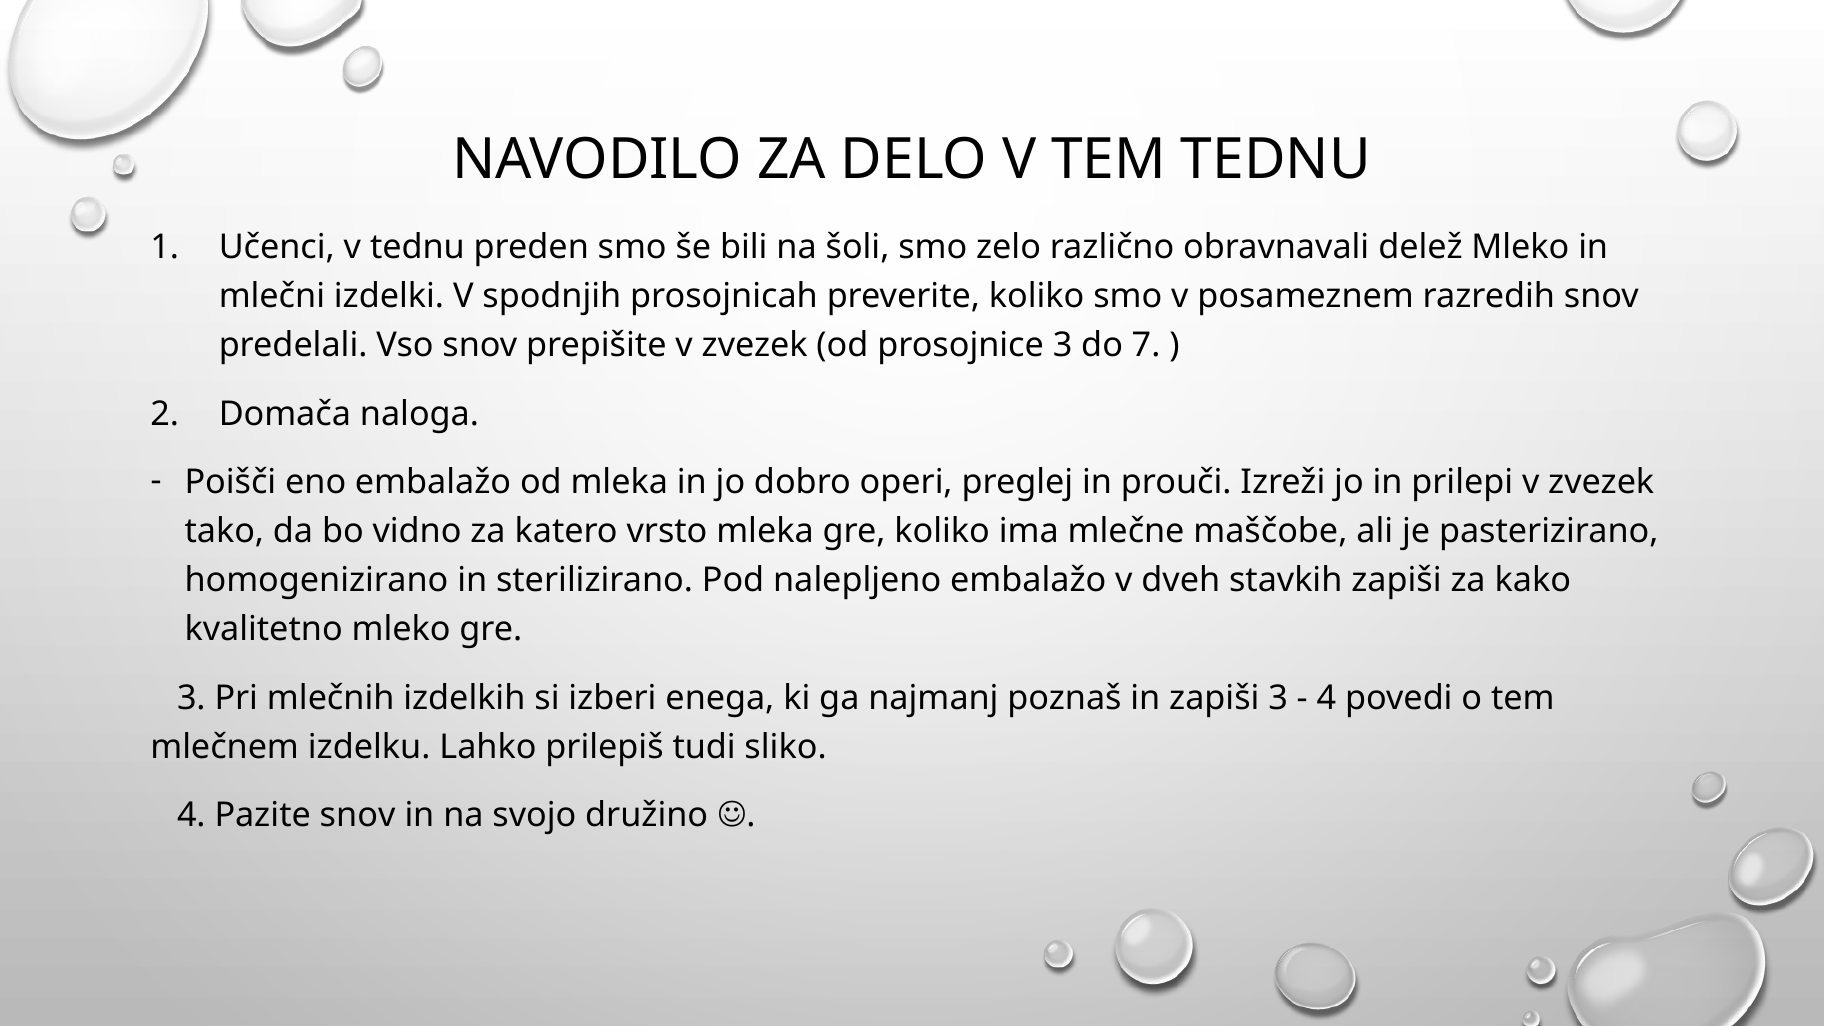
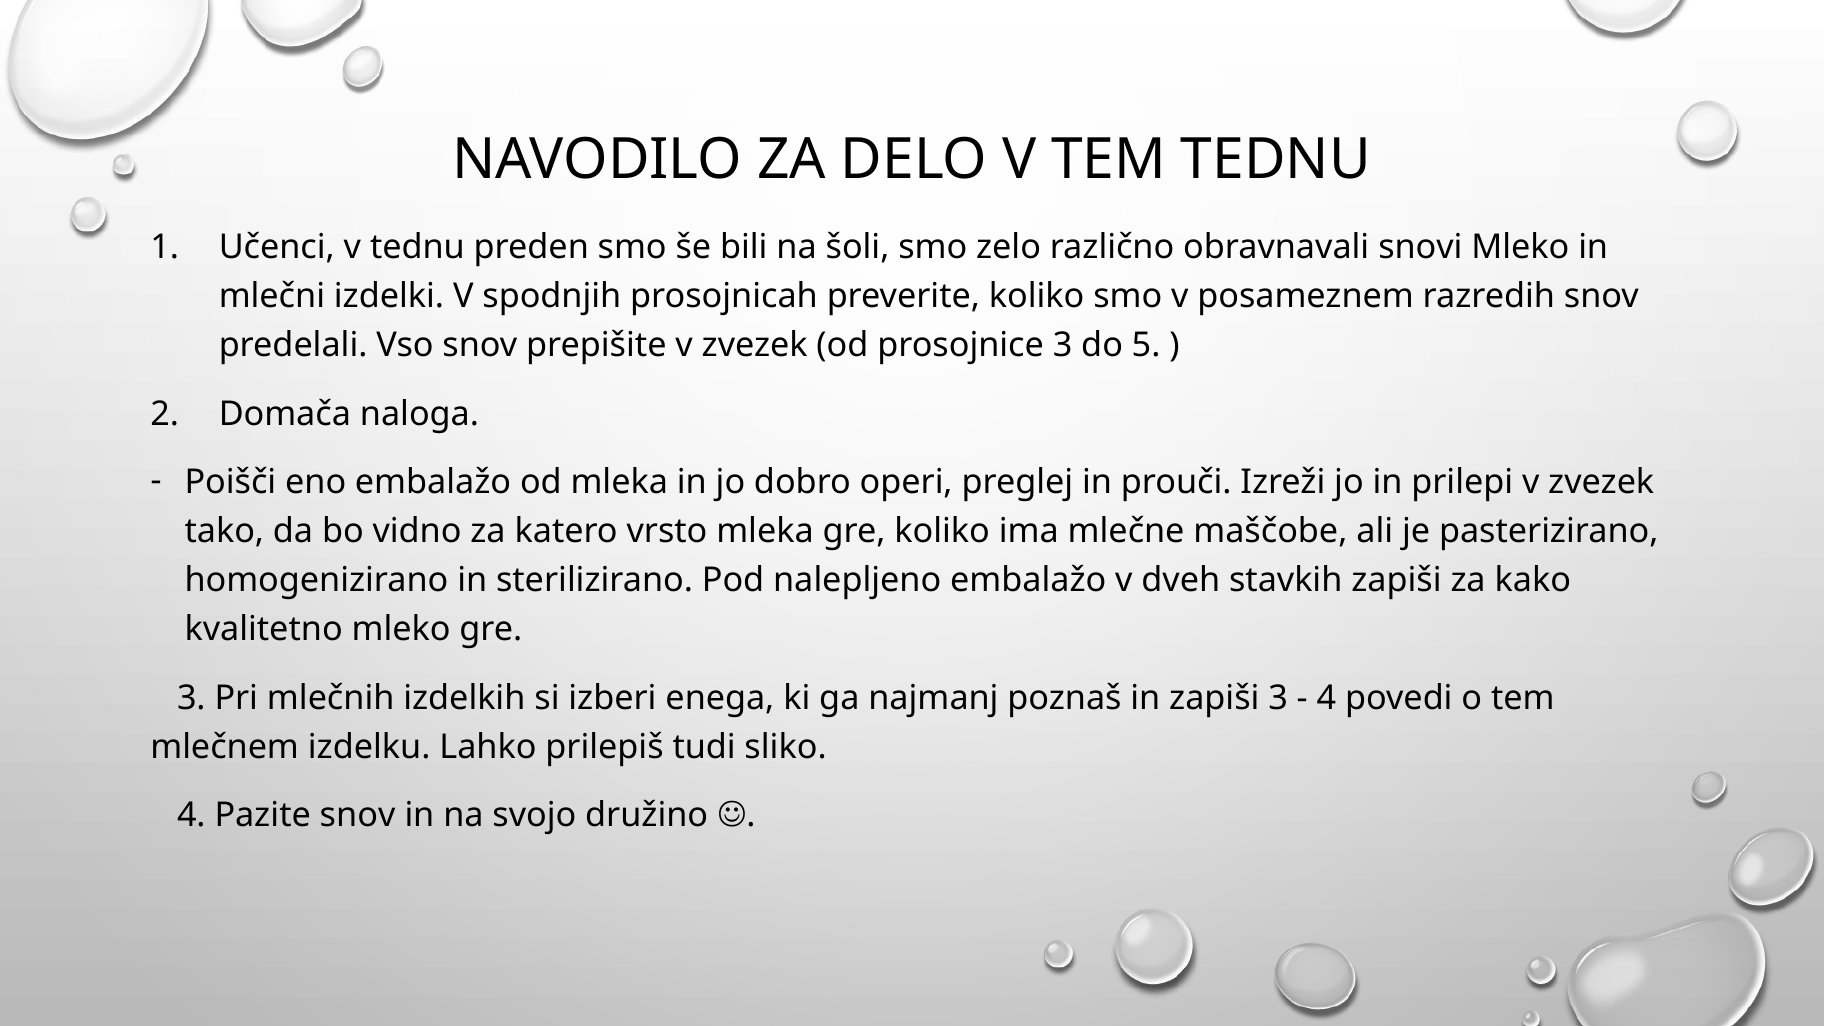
delež: delež -> snovi
7: 7 -> 5
